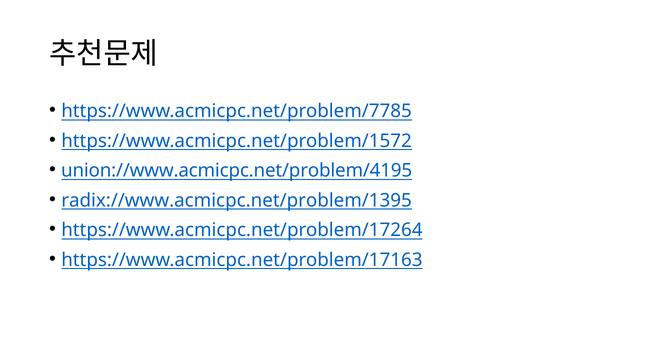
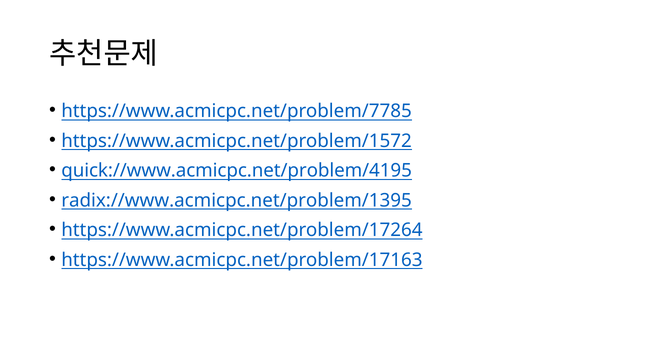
union://www.acmicpc.net/problem/4195: union://www.acmicpc.net/problem/4195 -> quick://www.acmicpc.net/problem/4195
